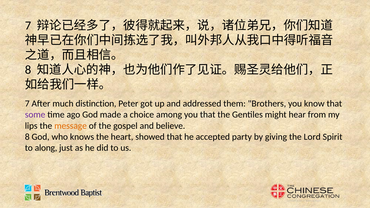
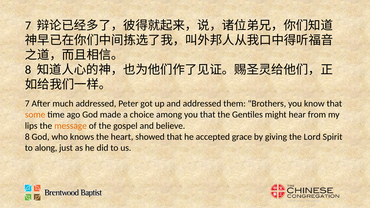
much distinction: distinction -> addressed
some colour: purple -> orange
party: party -> grace
